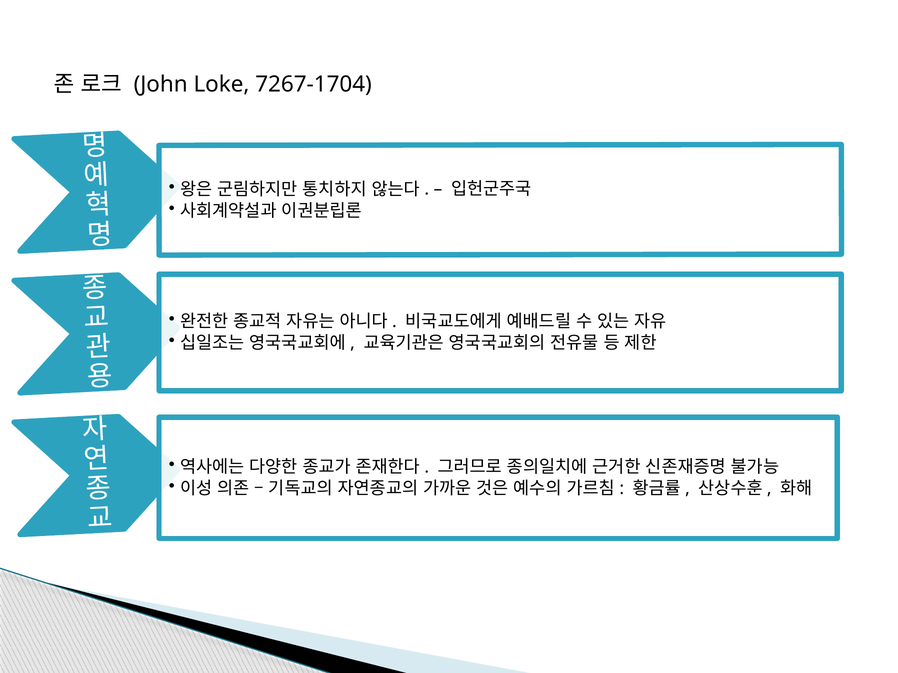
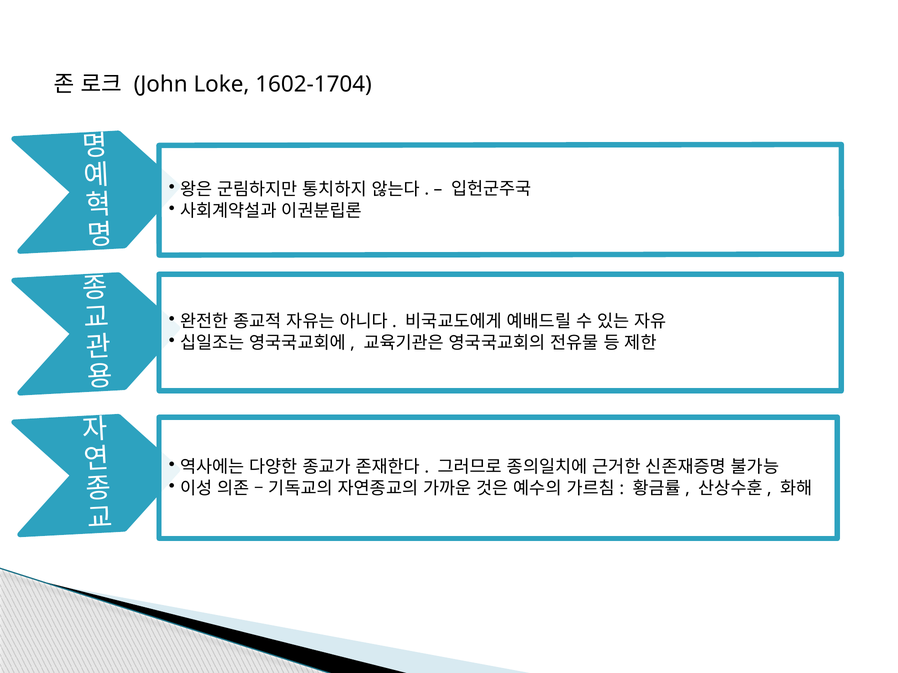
7267-1704: 7267-1704 -> 1602-1704
